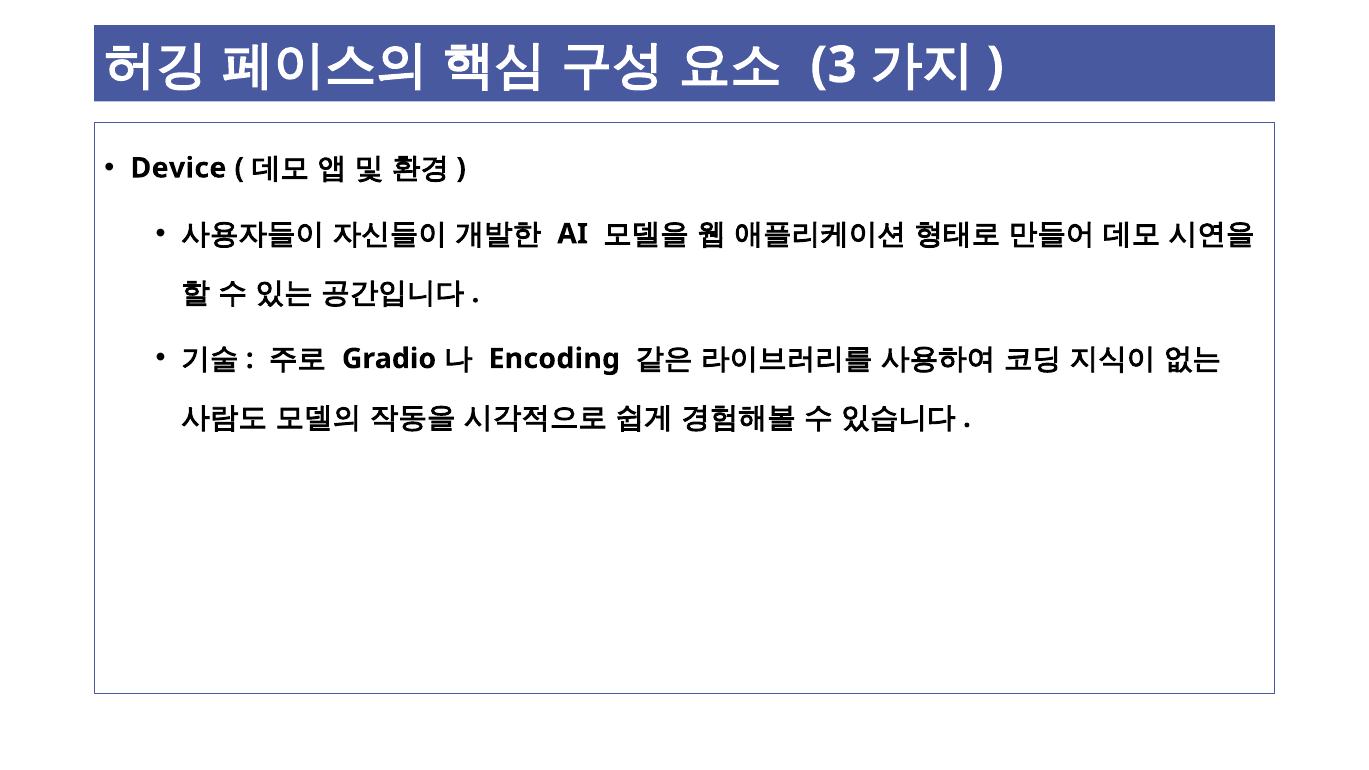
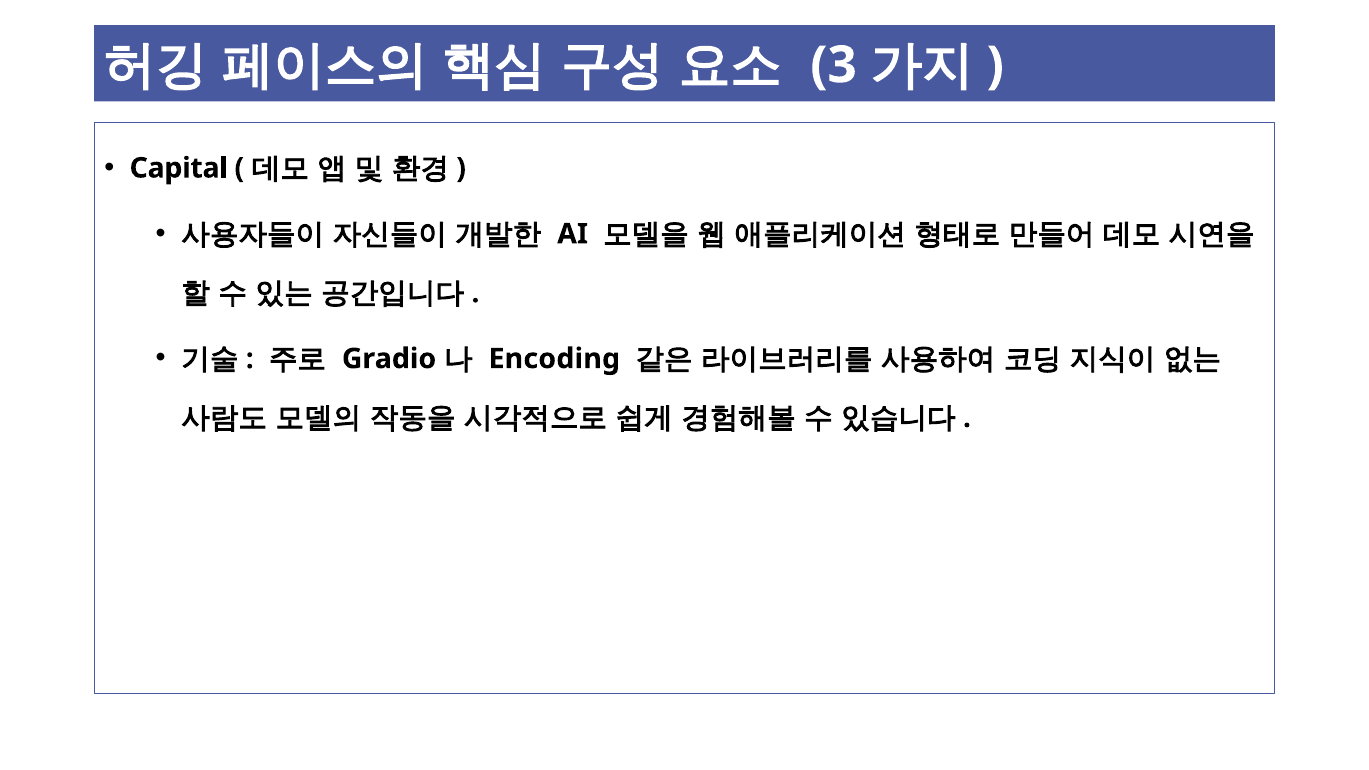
Device: Device -> Capital
